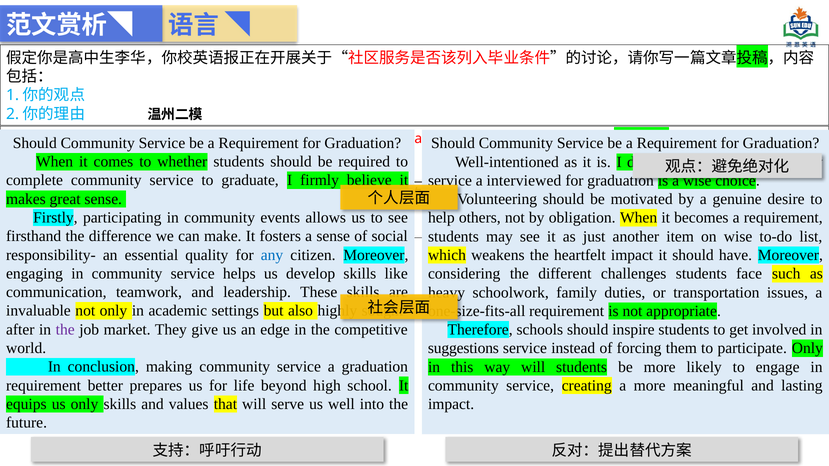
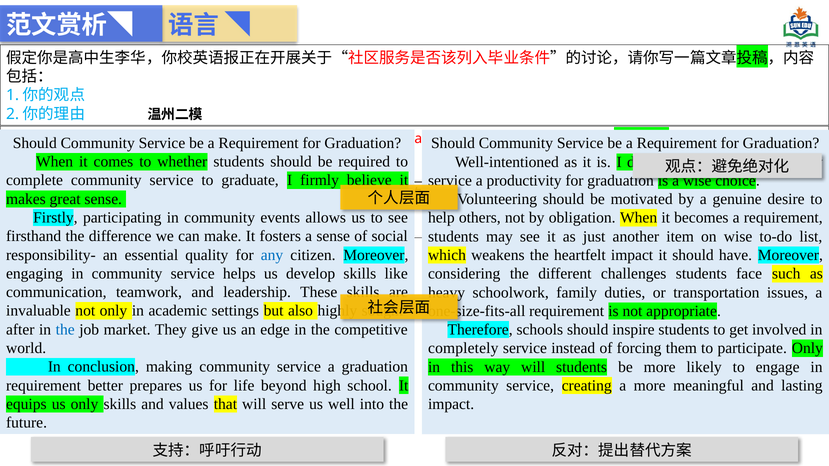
interviewed: interviewed -> productivity
the at (65, 330) colour: purple -> blue
suggestions: suggestions -> completely
